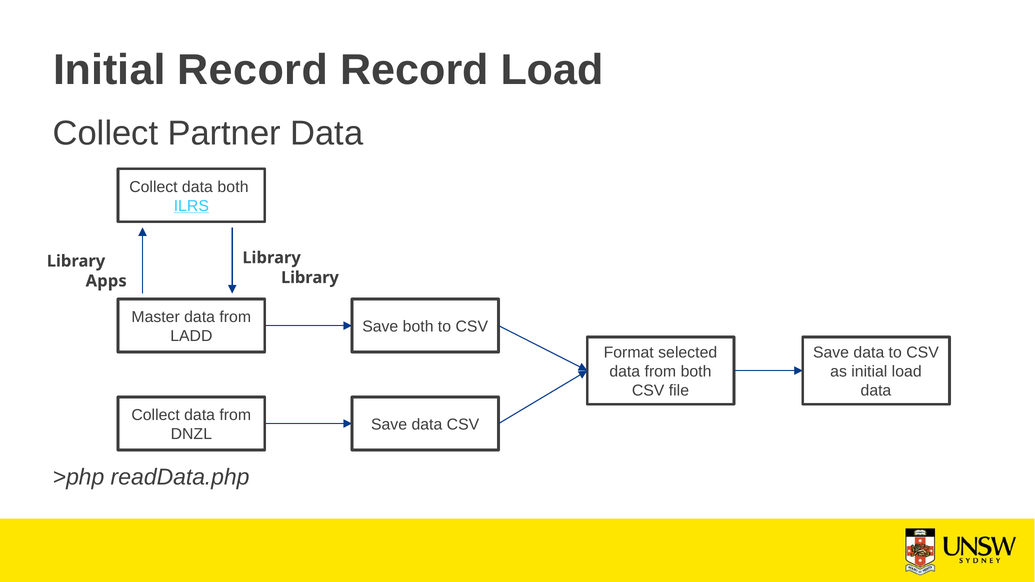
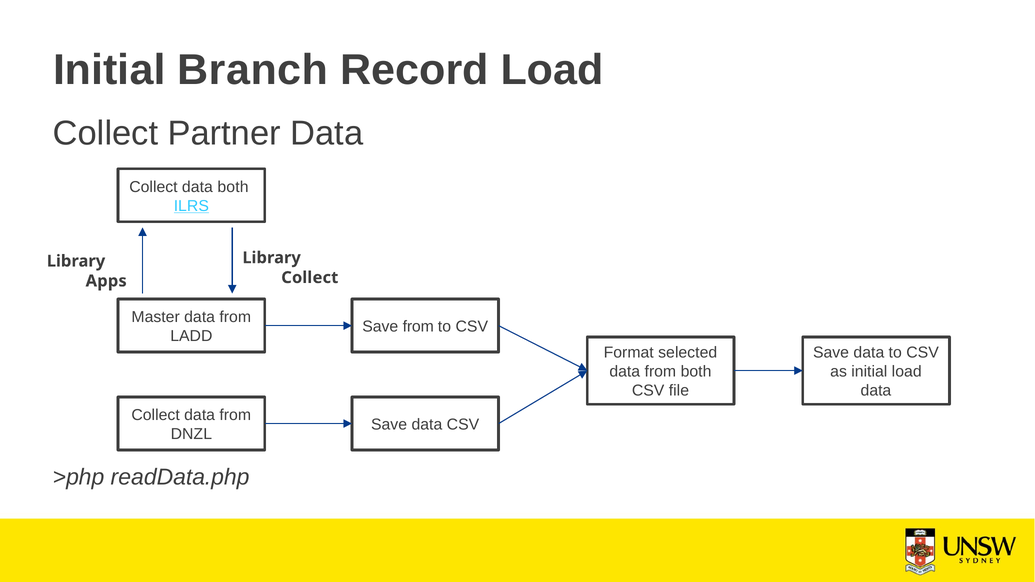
Initial Record: Record -> Branch
Library at (310, 278): Library -> Collect
Save both: both -> from
